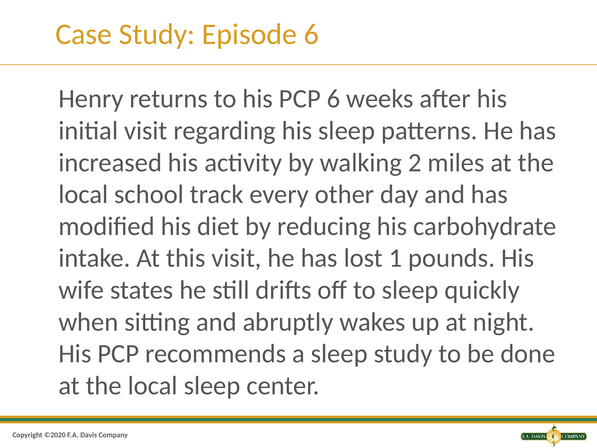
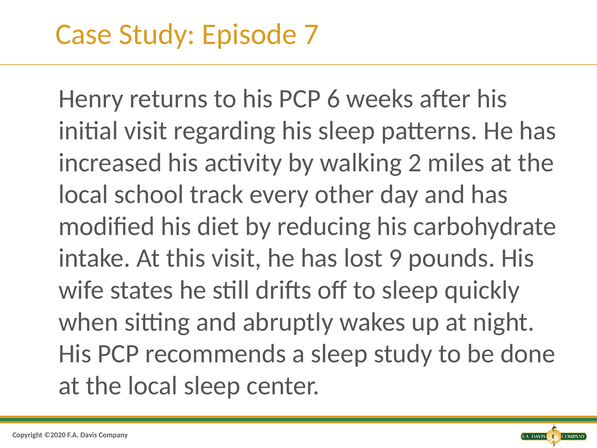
Episode 6: 6 -> 7
1: 1 -> 9
